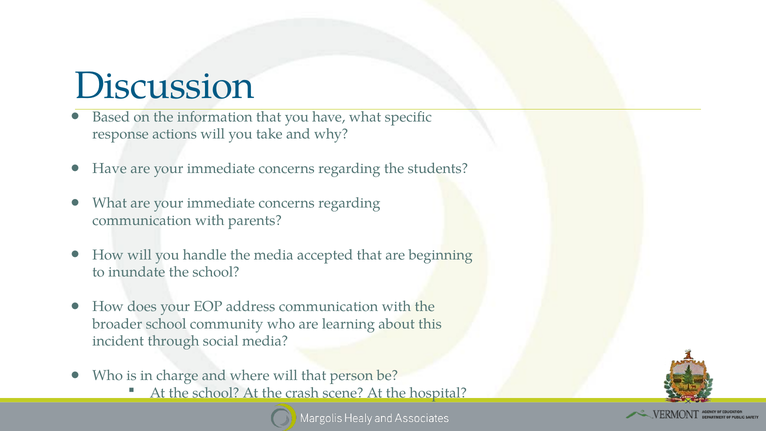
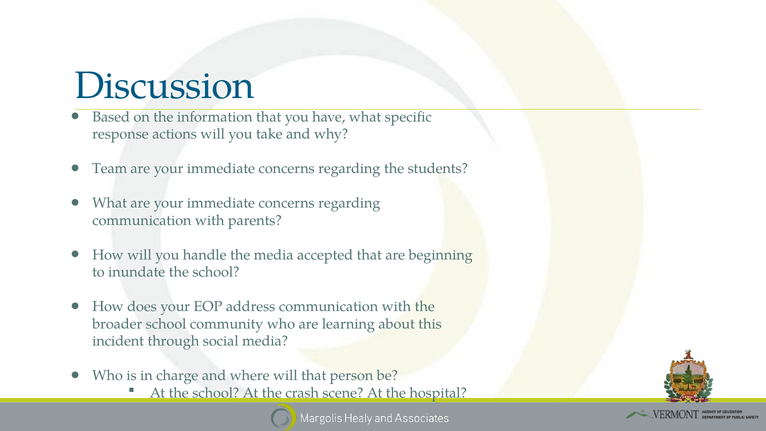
Have at (110, 169): Have -> Team
